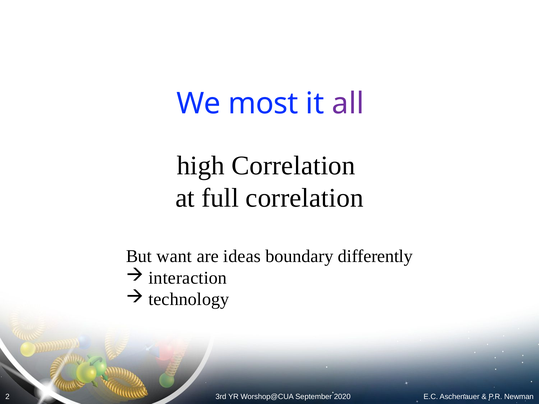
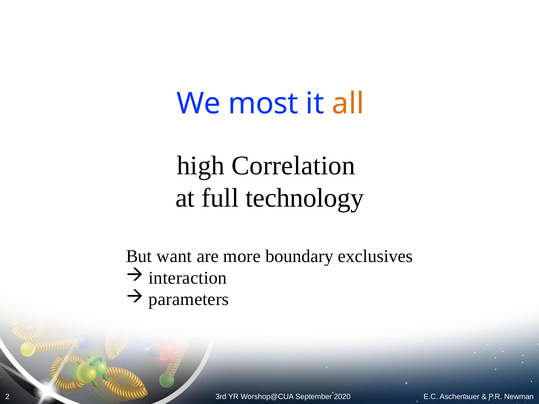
all colour: purple -> orange
full correlation: correlation -> technology
ideas: ideas -> more
differently: differently -> exclusives
technology: technology -> parameters
